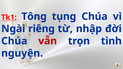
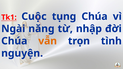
Tông: Tông -> Cuộc
riêng: riêng -> năng
vẫn colour: red -> orange
